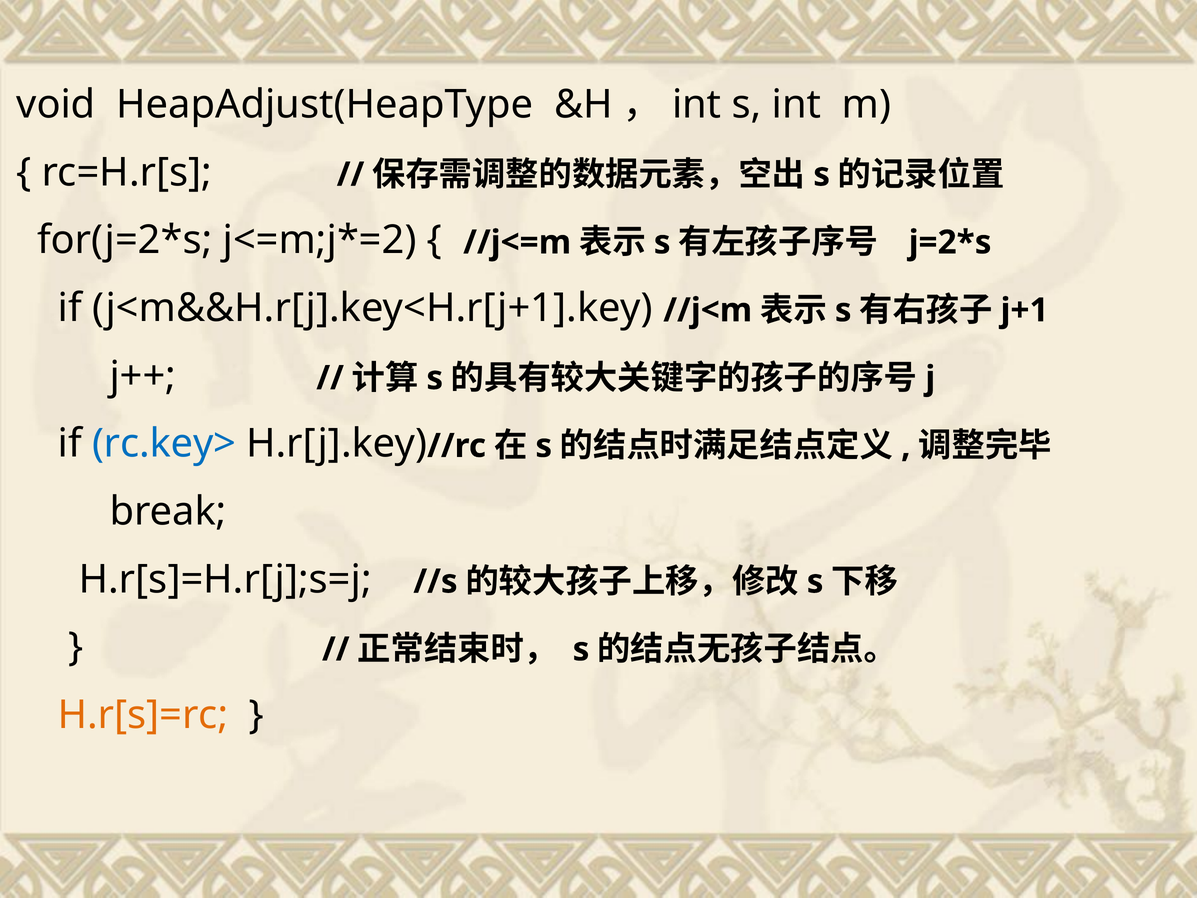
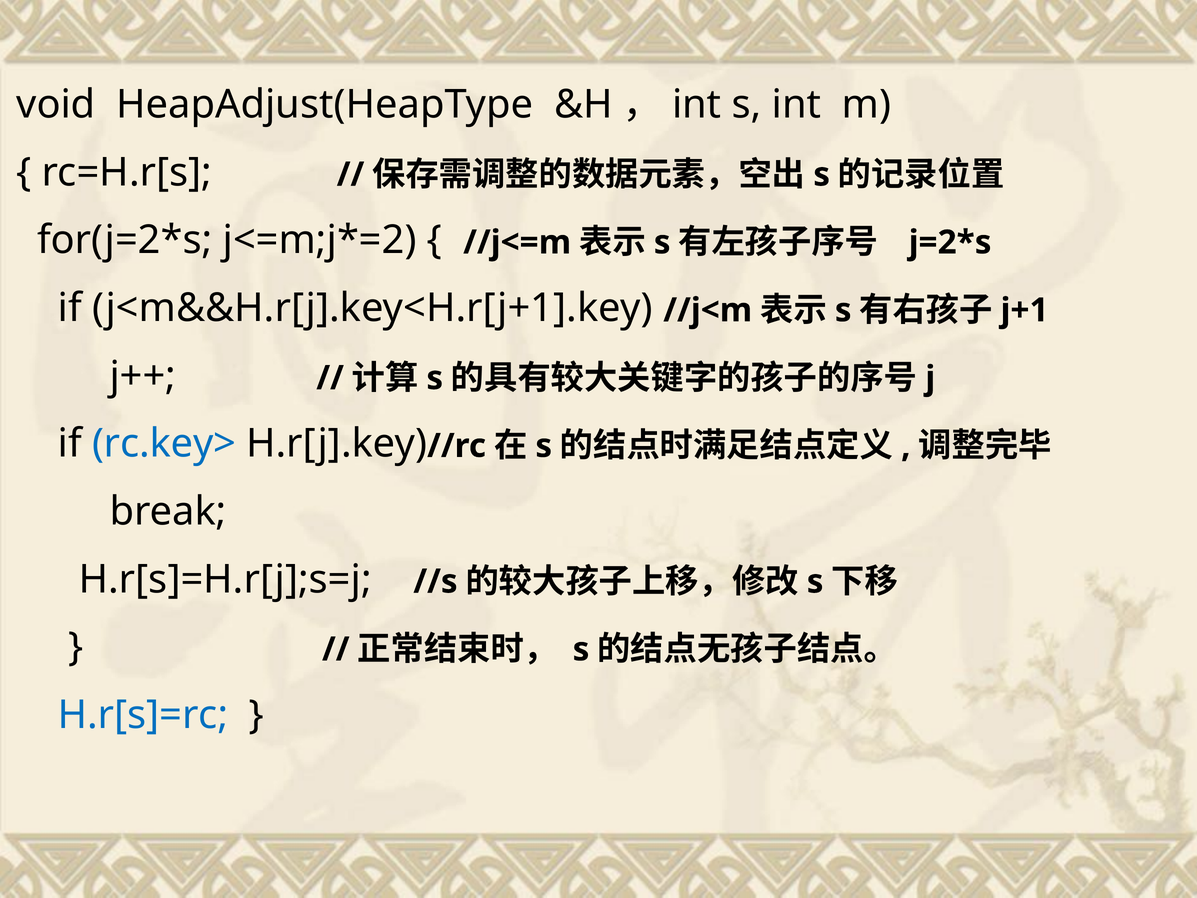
H.r[s]=rc colour: orange -> blue
